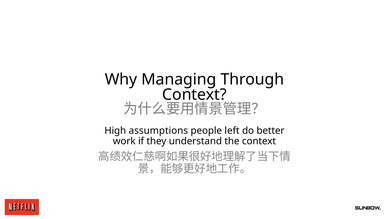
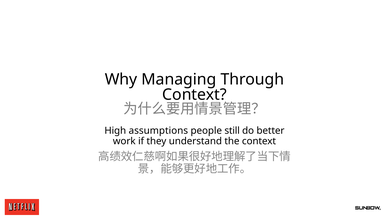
left: left -> still
